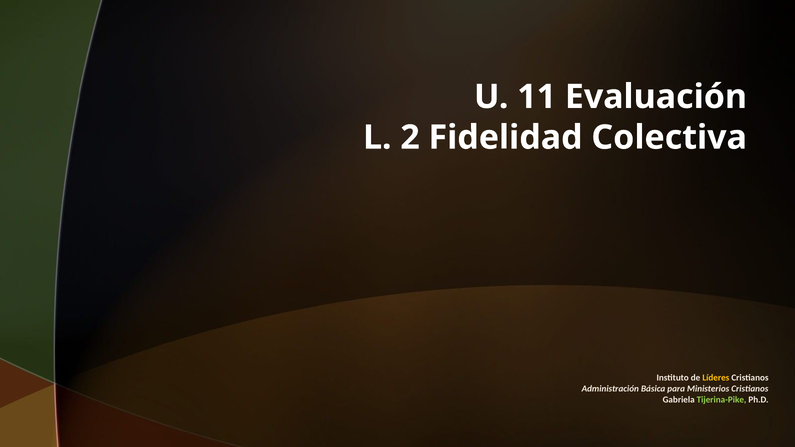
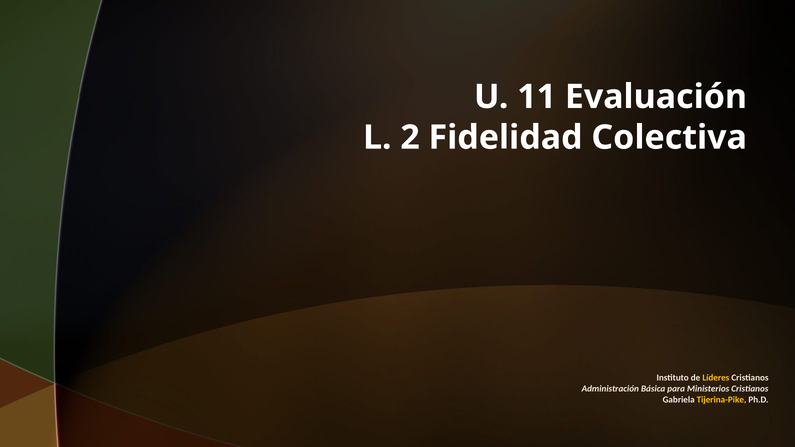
Tijerina-Pike colour: light green -> yellow
